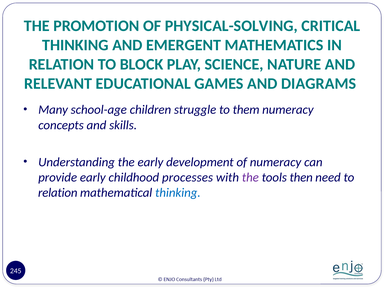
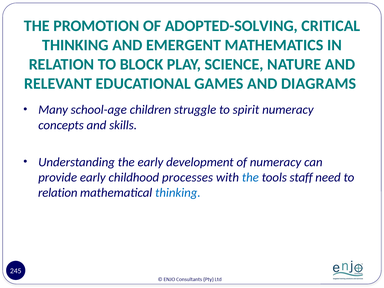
PHYSICAL-SOLVING: PHYSICAL-SOLVING -> ADOPTED-SOLVING
them: them -> spirit
the at (250, 177) colour: purple -> blue
then: then -> staff
